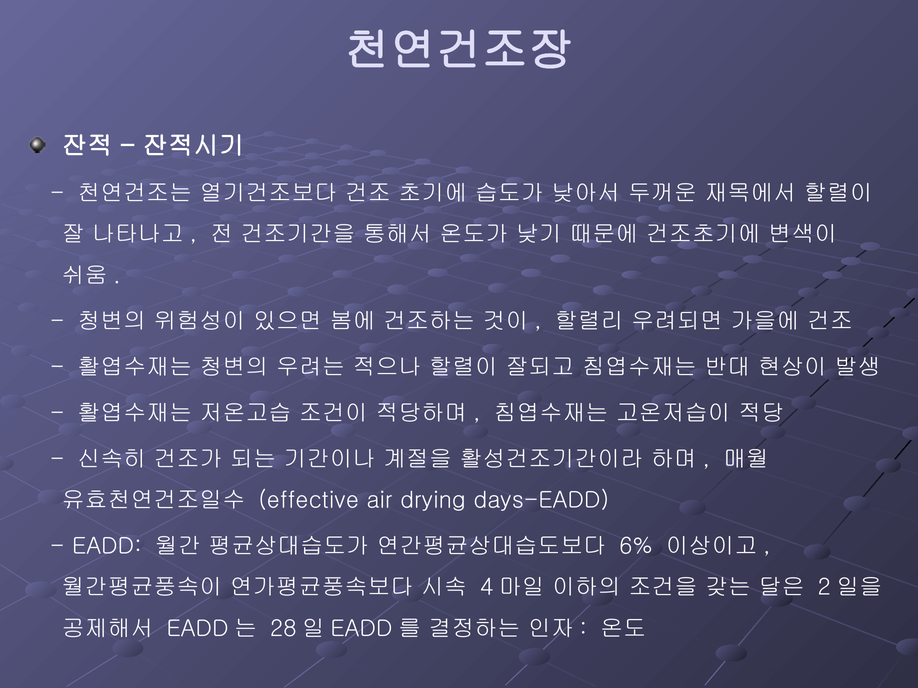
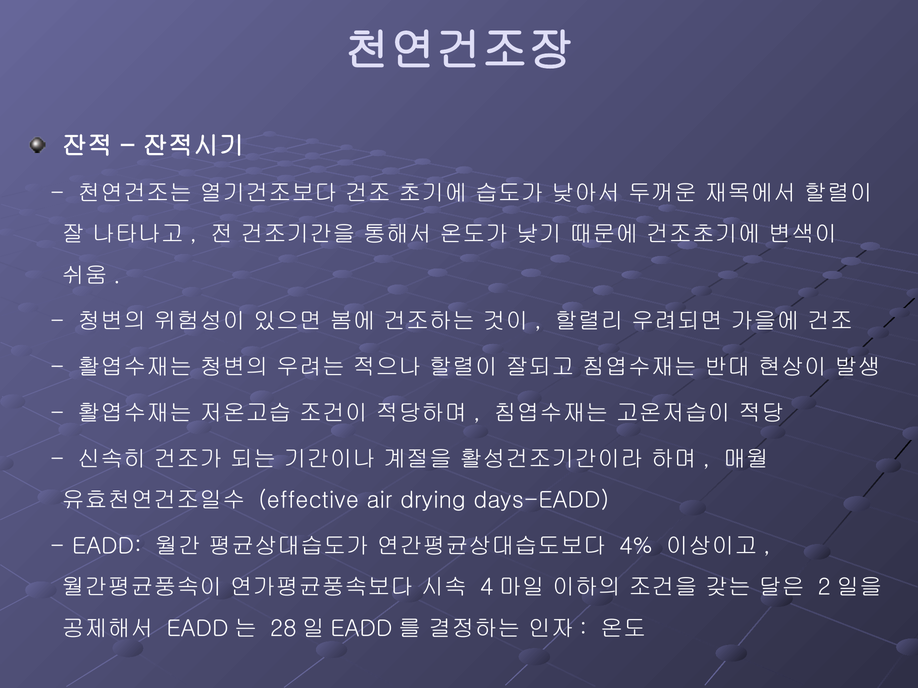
6%: 6% -> 4%
